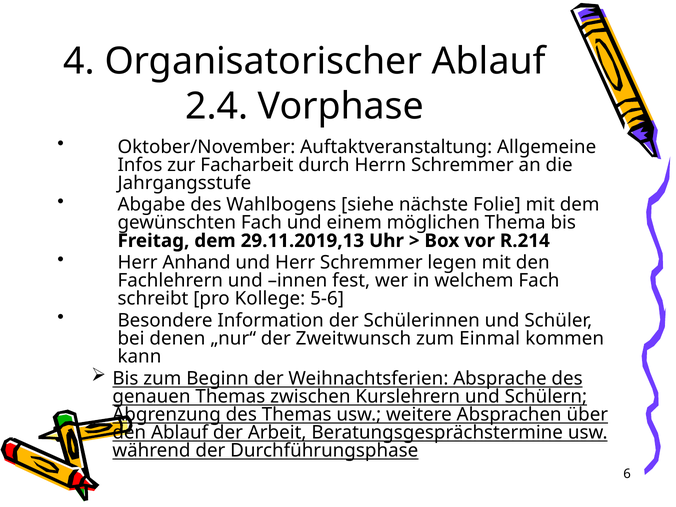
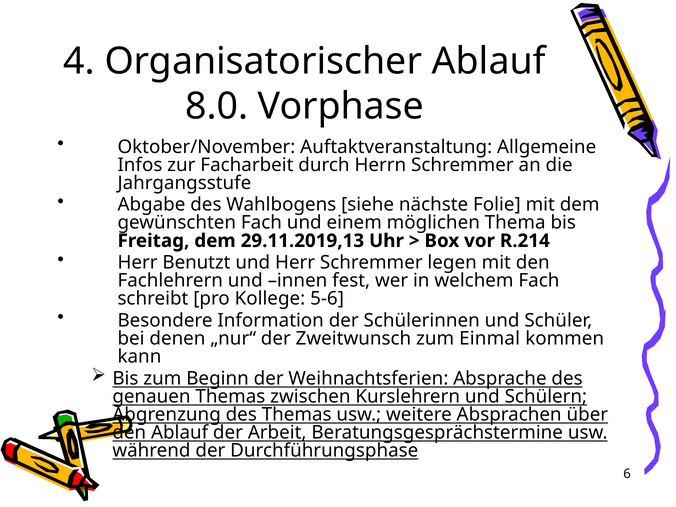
2.4: 2.4 -> 8.0
Anhand: Anhand -> Benutzt
